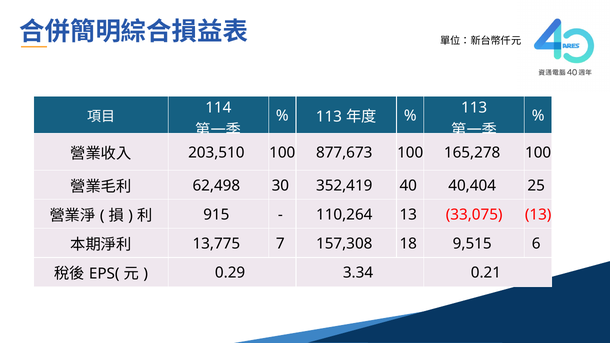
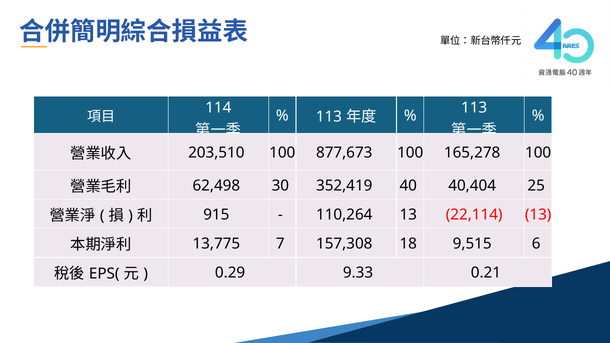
33,075: 33,075 -> 22,114
3.34: 3.34 -> 9.33
